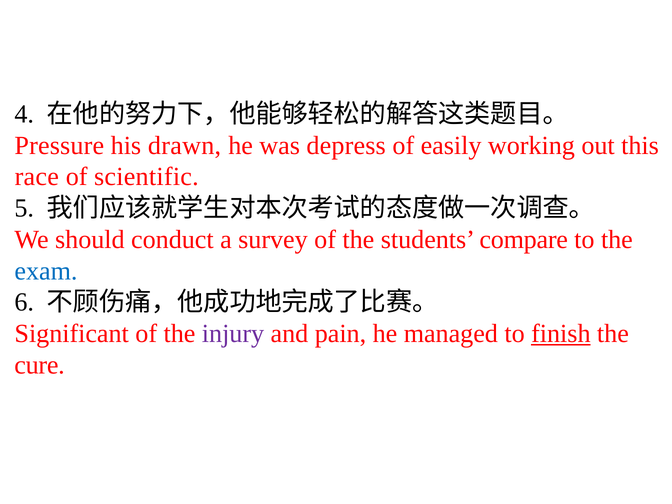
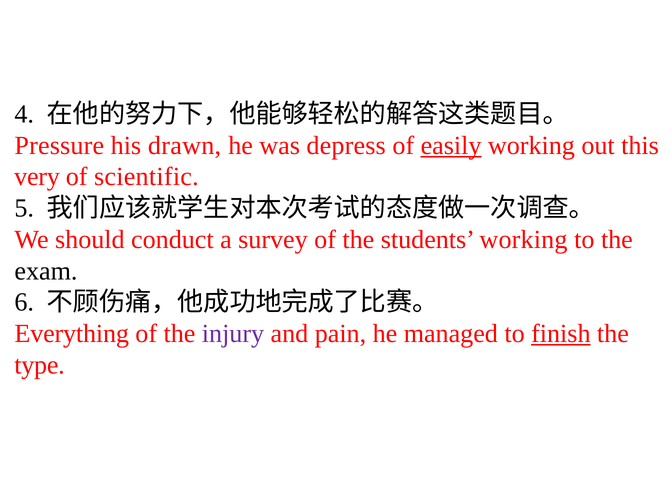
easily underline: none -> present
race: race -> very
students compare: compare -> working
exam colour: blue -> black
Significant: Significant -> Everything
cure: cure -> type
